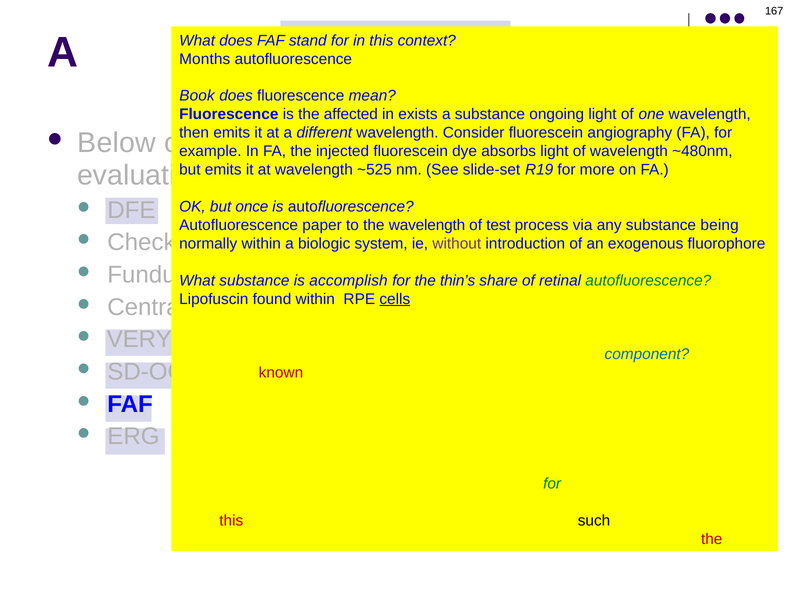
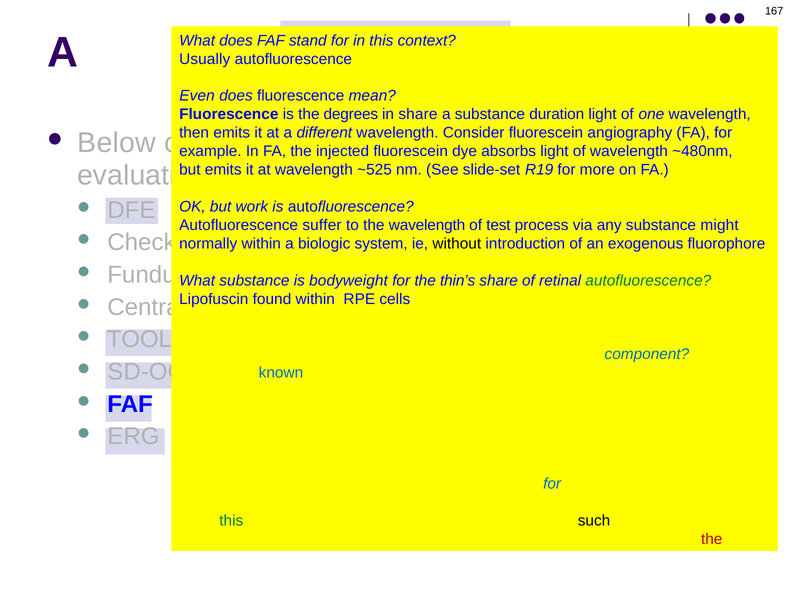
Months: Months -> Usually
Book: Book -> Even
affected: affected -> degrees
in exists: exists -> share
ongoing: ongoing -> duration
once: once -> work
paper: paper -> suffer
substance being: being -> might
without colour: purple -> black
accomplish: accomplish -> bodyweight
cells at (395, 299) underline: present -> none
VERY: VERY -> TOOL
known colour: red -> blue
for at (552, 484) colour: green -> blue
this at (231, 521) colour: red -> green
